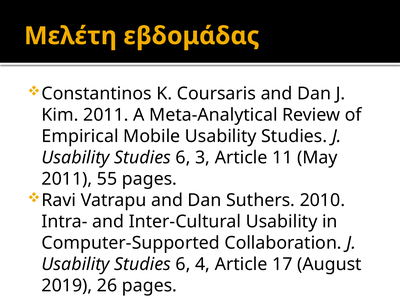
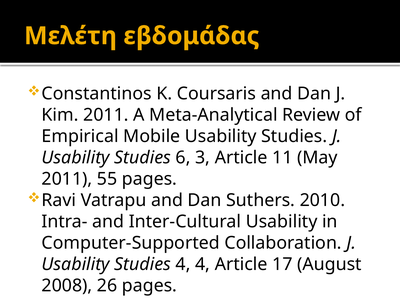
6 at (183, 264): 6 -> 4
2019: 2019 -> 2008
